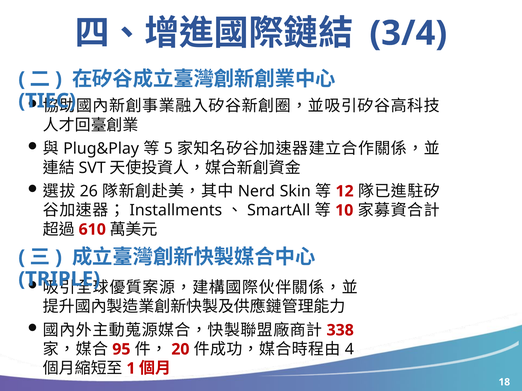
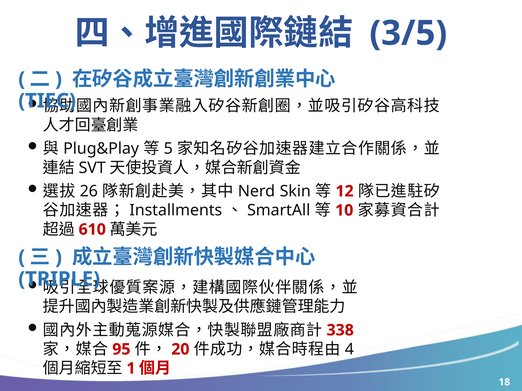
3/4: 3/4 -> 3/5
